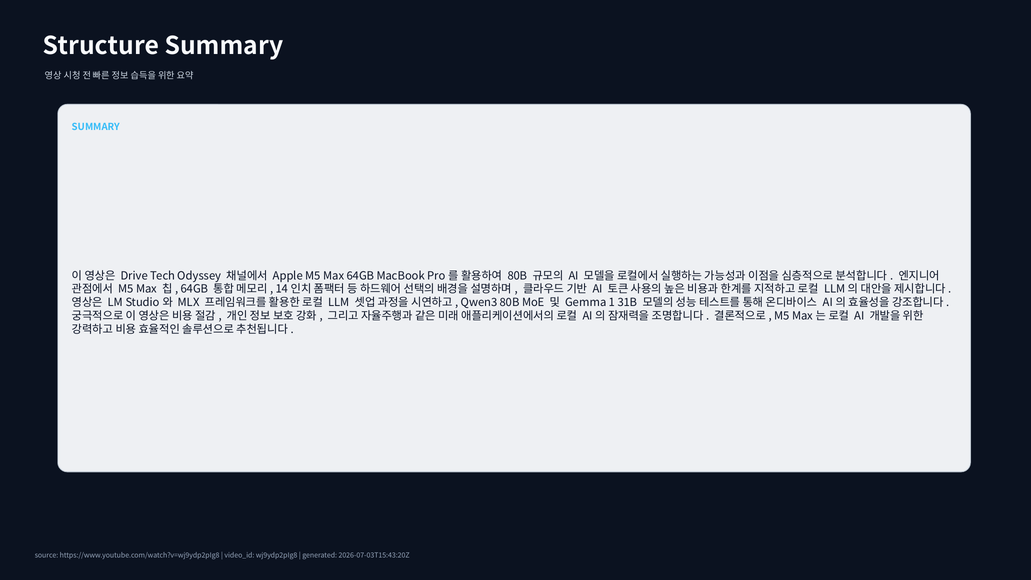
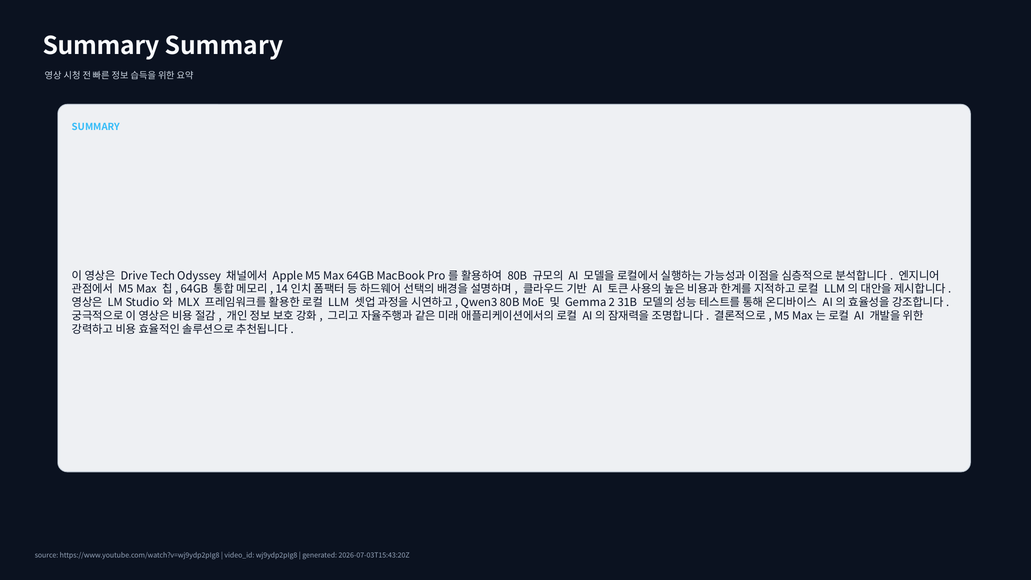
Structure at (101, 46): Structure -> Summary
1: 1 -> 2
